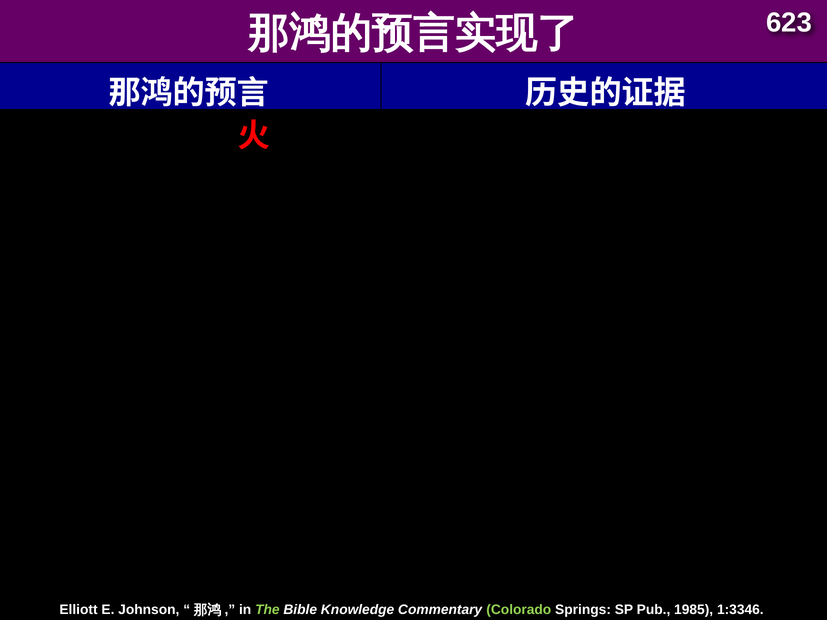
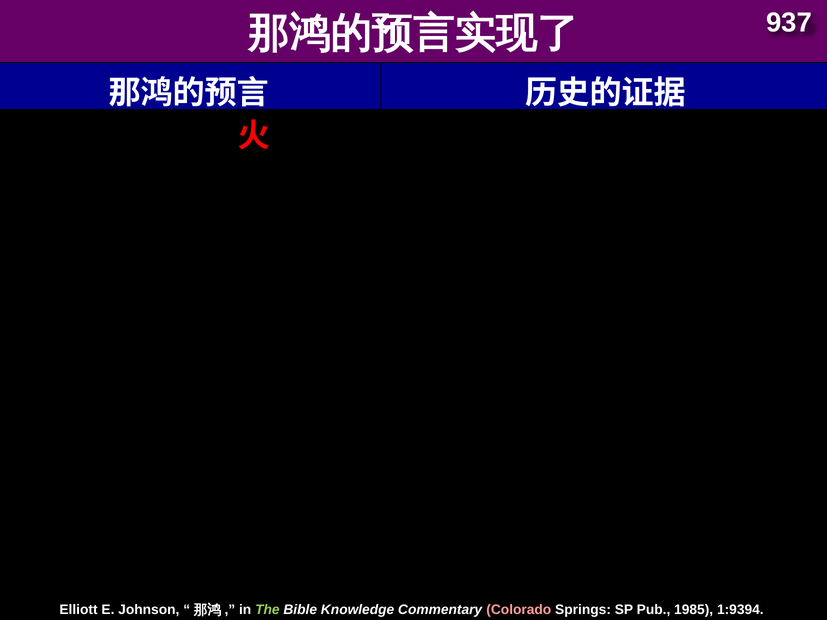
623: 623 -> 937
Colorado colour: light green -> pink
1:3346: 1:3346 -> 1:9394
